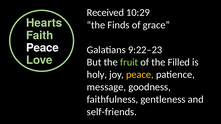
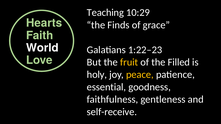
Received: Received -> Teaching
Peace at (42, 48): Peace -> World
9:22–23: 9:22–23 -> 1:22–23
fruit colour: light green -> yellow
message: message -> essential
self-friends: self-friends -> self-receive
